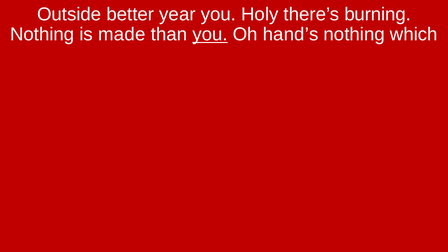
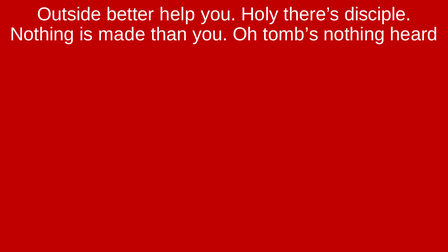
year: year -> help
burning: burning -> disciple
you at (210, 34) underline: present -> none
hand’s: hand’s -> tomb’s
which: which -> heard
